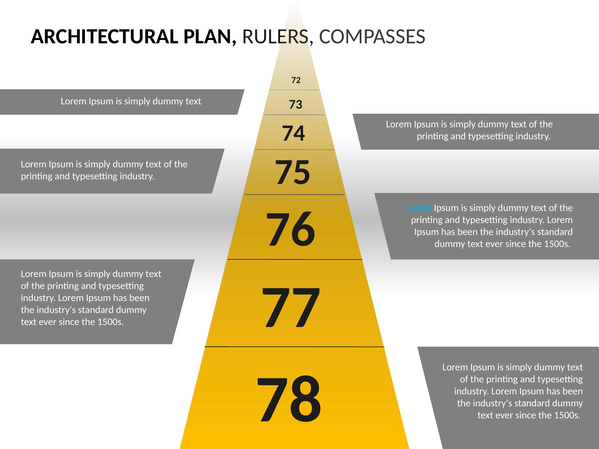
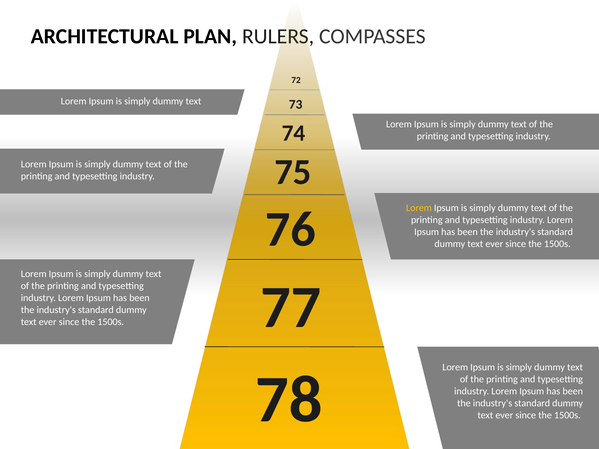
Lorem at (419, 208) colour: light blue -> yellow
